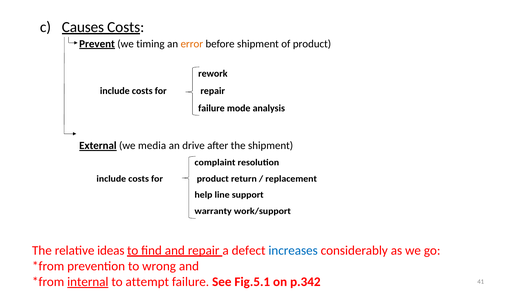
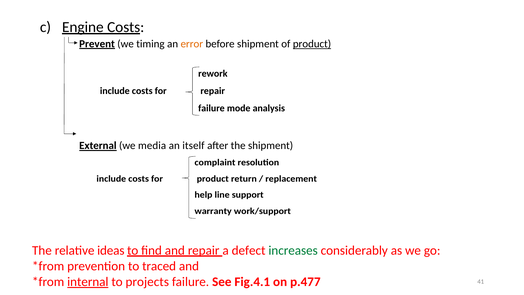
Causes: Causes -> Engine
product at (312, 44) underline: none -> present
drive: drive -> itself
increases colour: blue -> green
wrong: wrong -> traced
attempt: attempt -> projects
Fig.5.1: Fig.5.1 -> Fig.4.1
p.342: p.342 -> p.477
